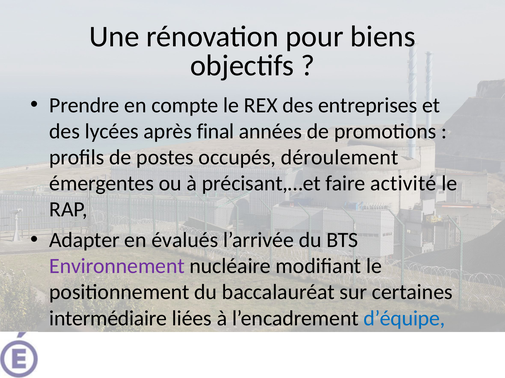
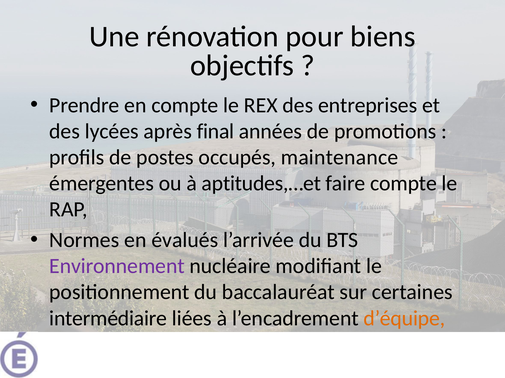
déroulement: déroulement -> maintenance
précisant,…et: précisant,…et -> aptitudes,…et
faire activité: activité -> compte
Adapter: Adapter -> Normes
d’équipe colour: blue -> orange
